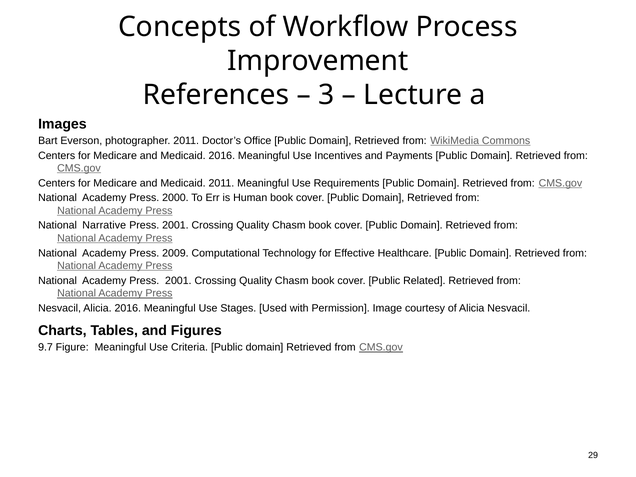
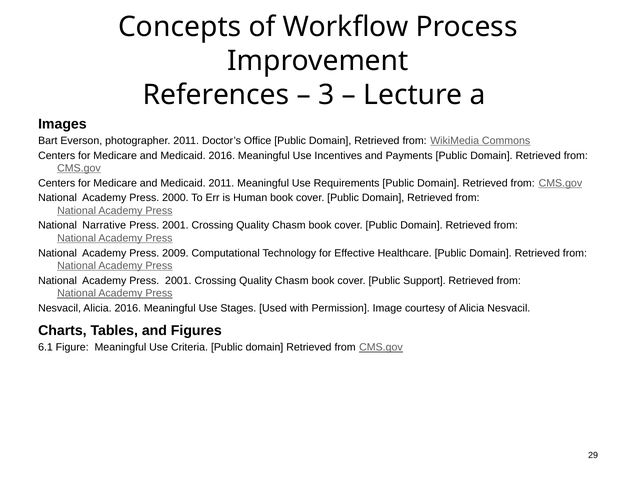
Related: Related -> Support
9.7: 9.7 -> 6.1
